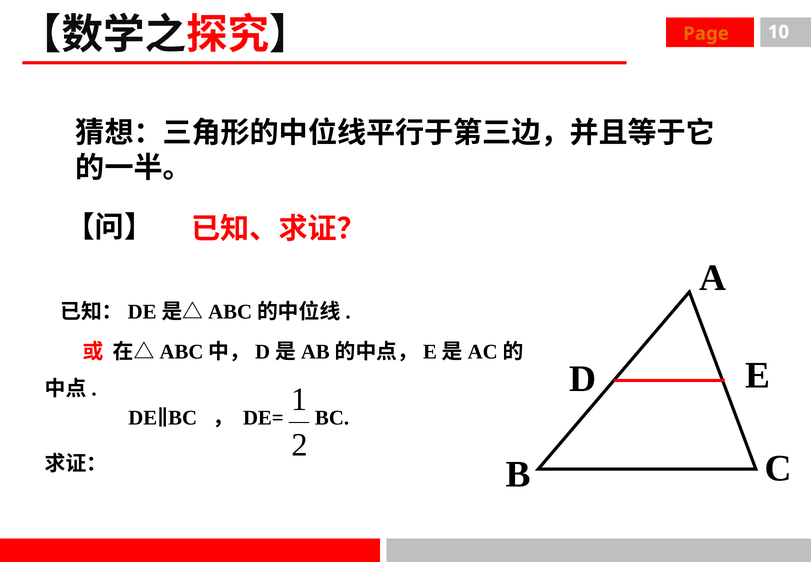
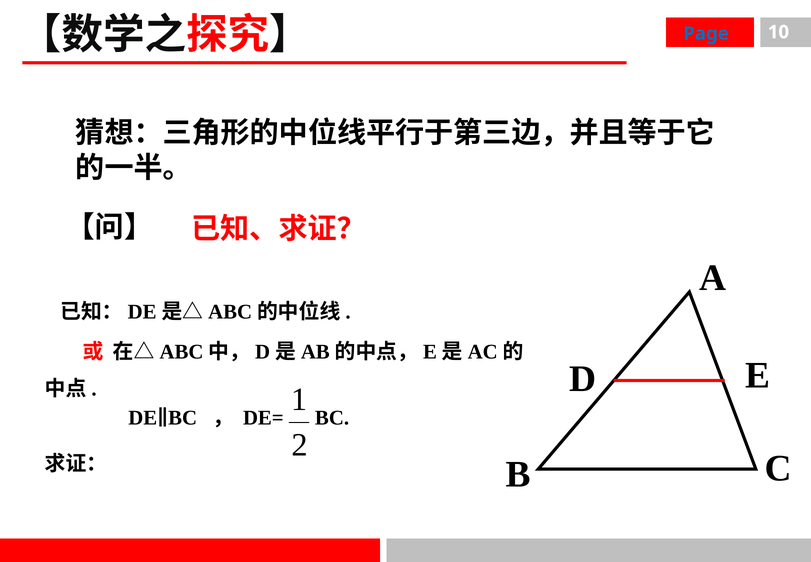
Page colour: orange -> blue
